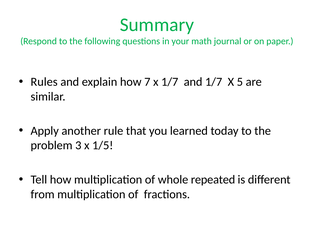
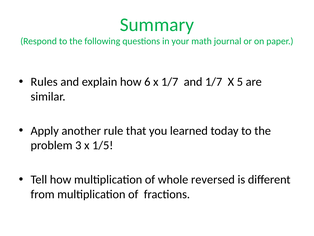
7: 7 -> 6
repeated: repeated -> reversed
